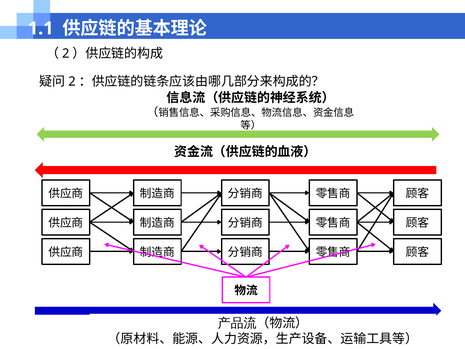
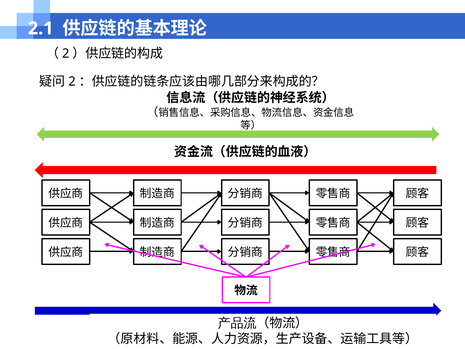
1.1: 1.1 -> 2.1
